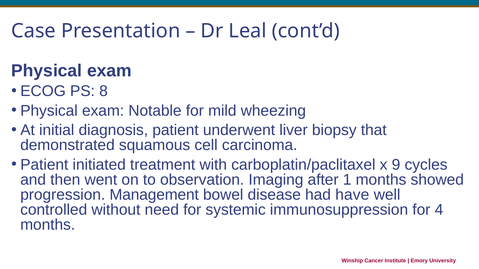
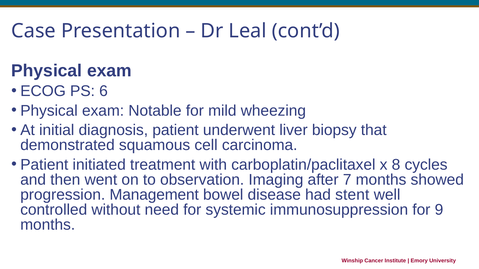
8: 8 -> 6
9: 9 -> 8
1: 1 -> 7
have: have -> stent
4: 4 -> 9
